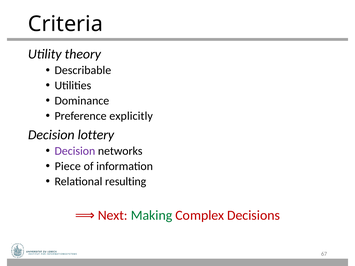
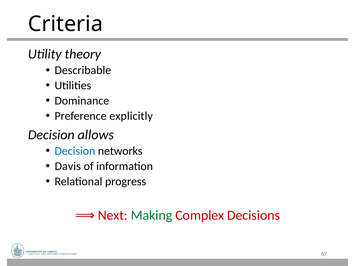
lottery: lottery -> allows
Decision at (75, 151) colour: purple -> blue
Piece: Piece -> Davis
resulting: resulting -> progress
